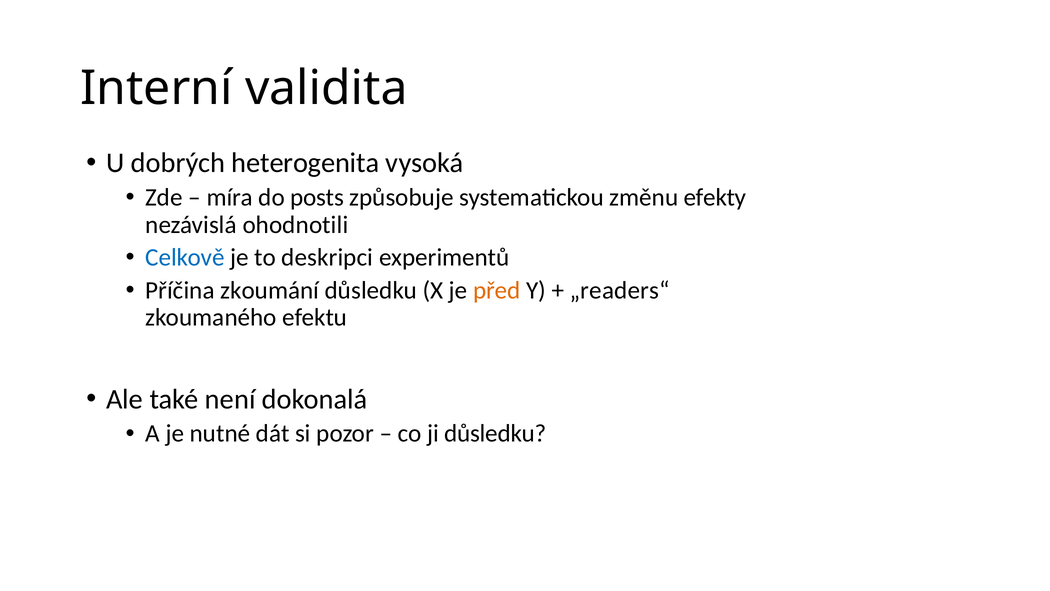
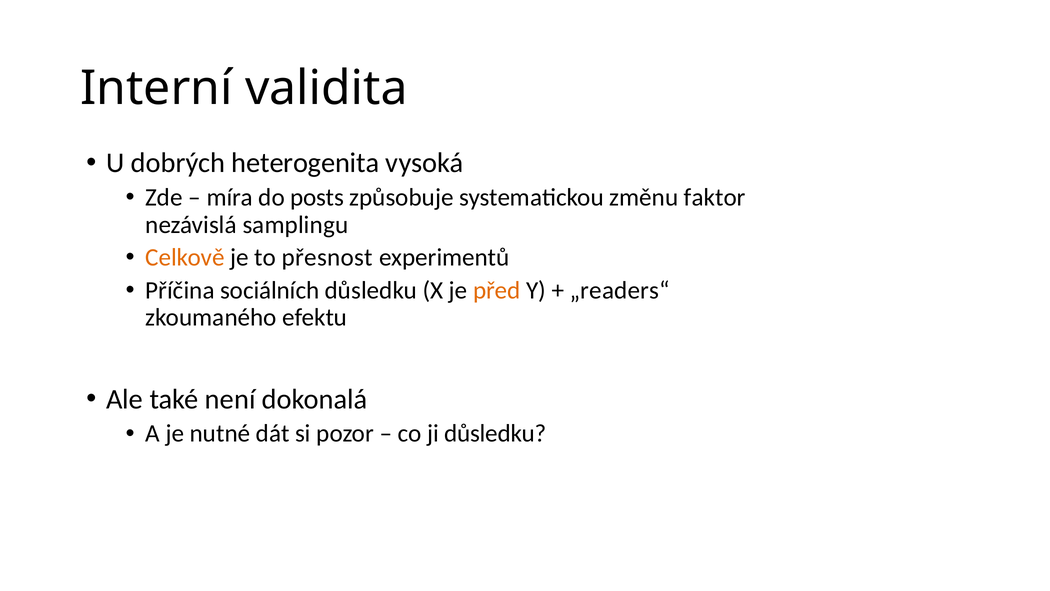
efekty: efekty -> faktor
ohodnotili: ohodnotili -> samplingu
Celkově colour: blue -> orange
deskripci: deskripci -> přesnost
zkoumání: zkoumání -> sociálních
